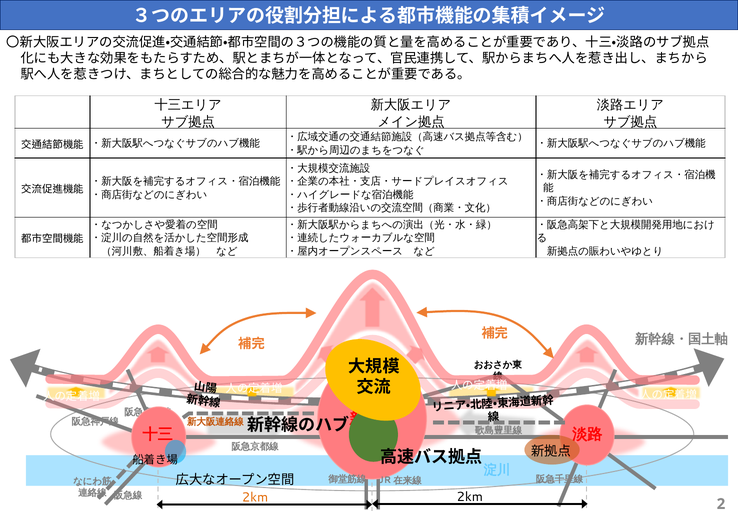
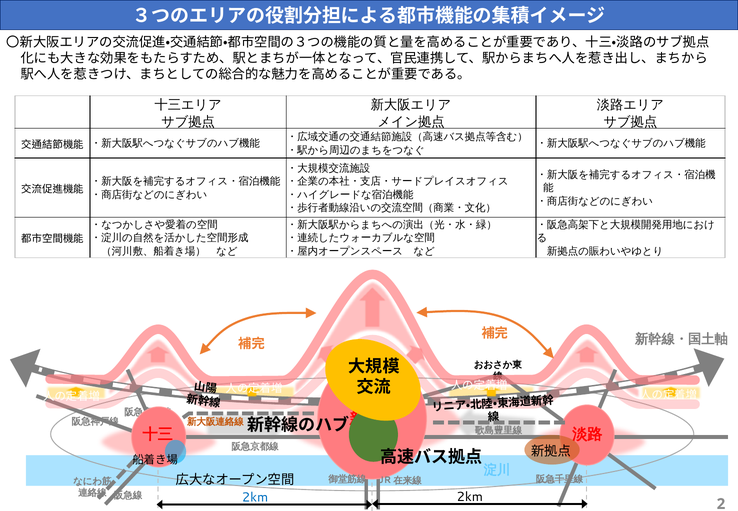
2km at (255, 497) colour: orange -> blue
